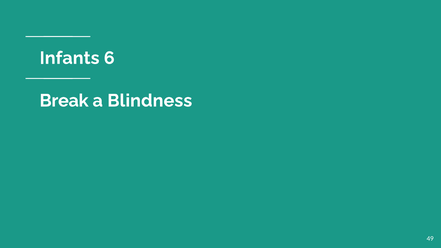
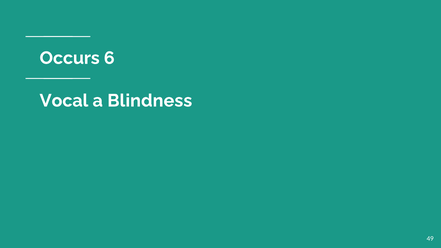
Infants: Infants -> Occurs
Break: Break -> Vocal
